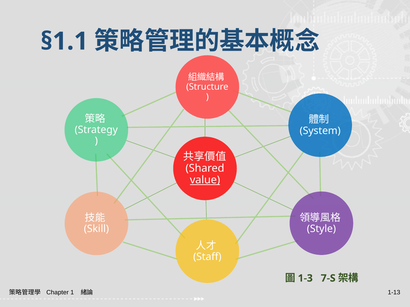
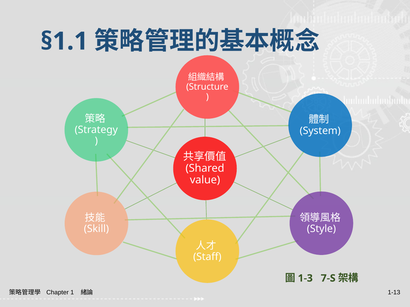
value underline: present -> none
